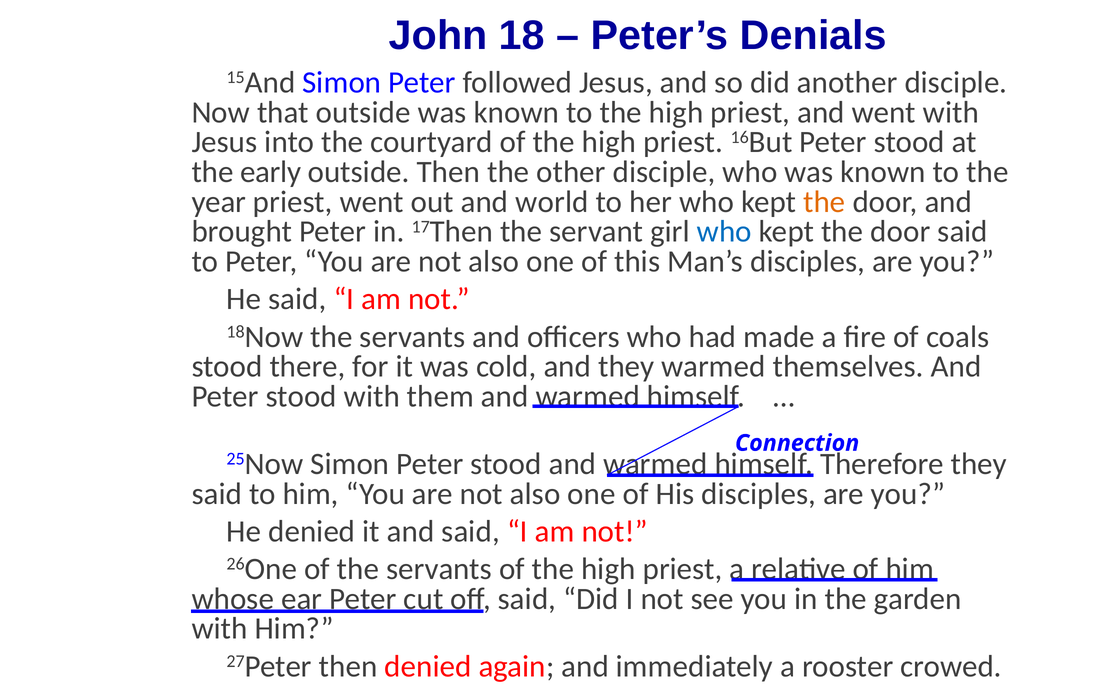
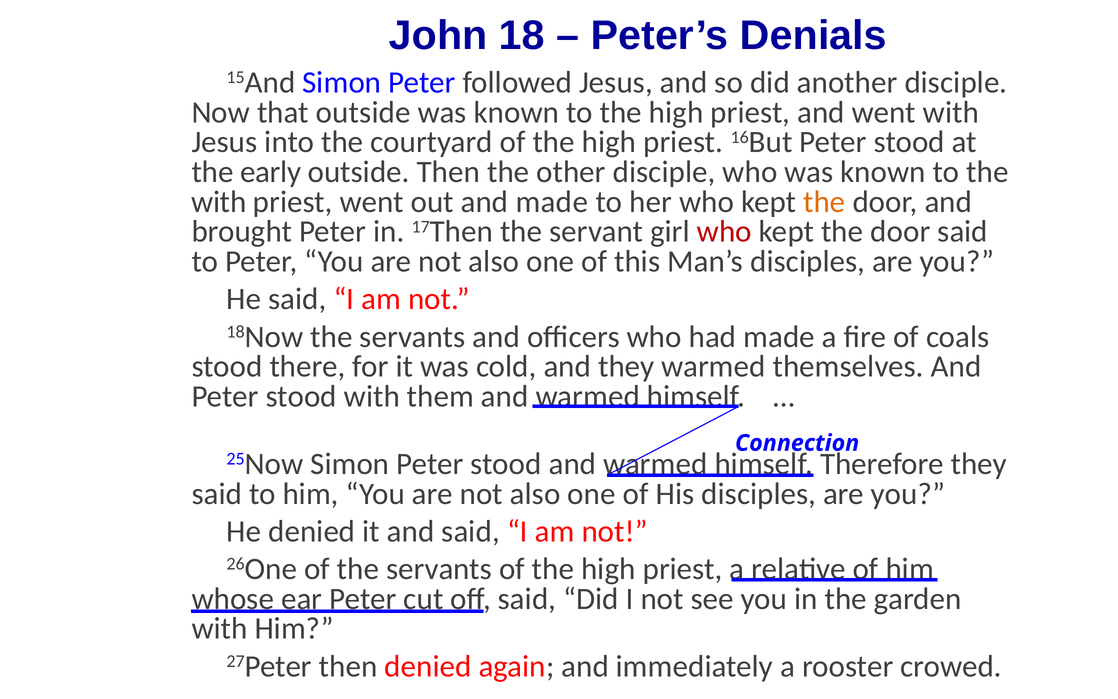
year at (219, 202): year -> with
and world: world -> made
who at (724, 232) colour: blue -> red
